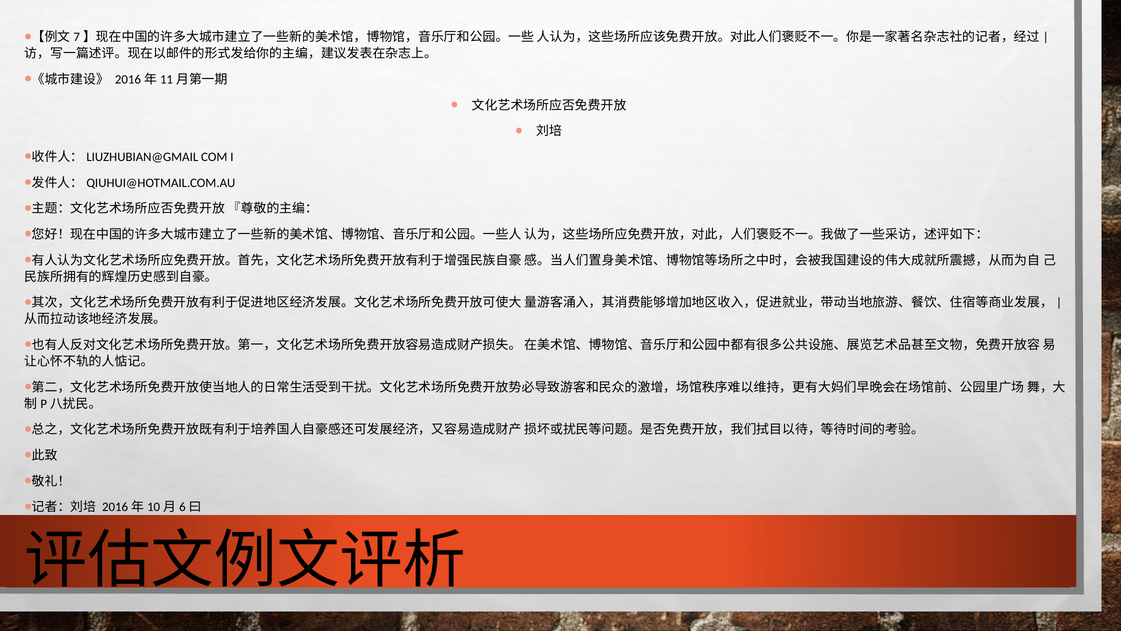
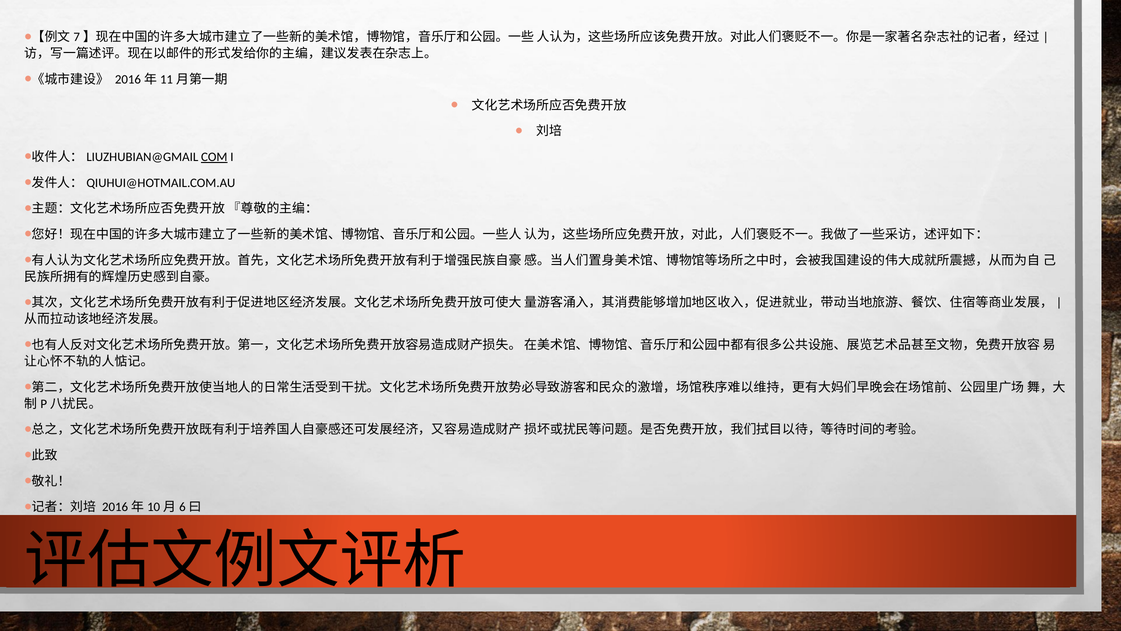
COM underline: none -> present
